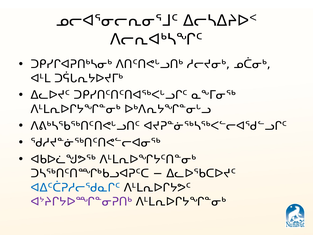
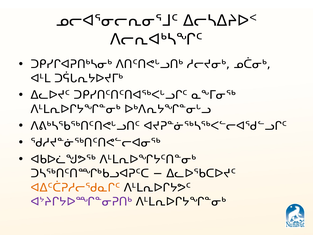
ᐊᐃᑦᑖᕈᓱᓕᖁᓇᒋᑦ colour: blue -> orange
